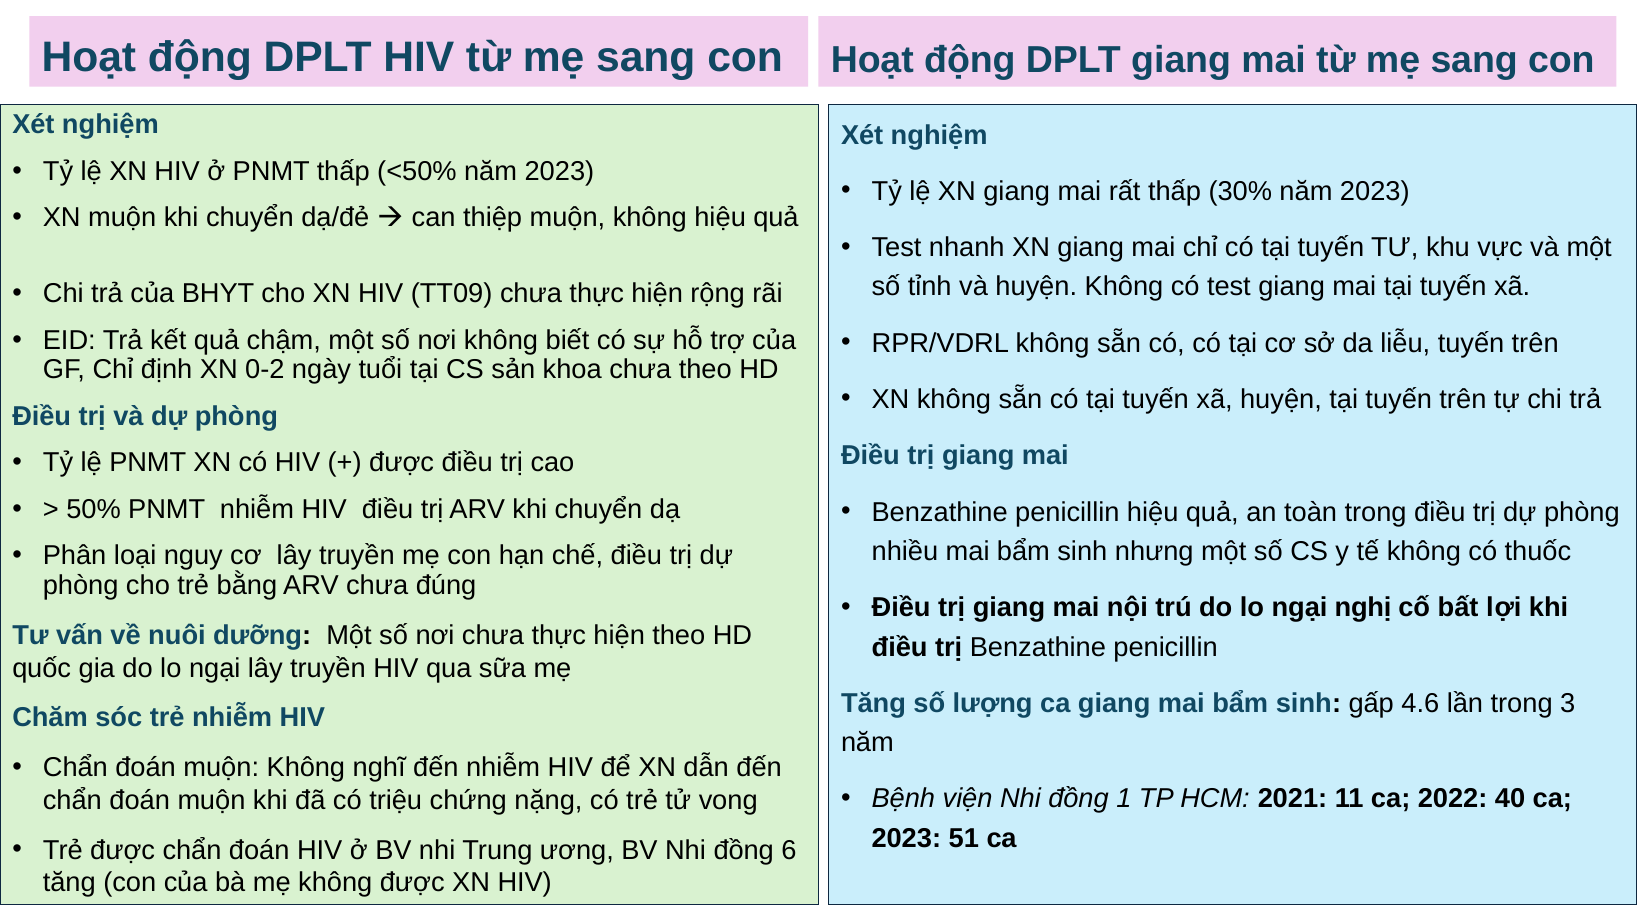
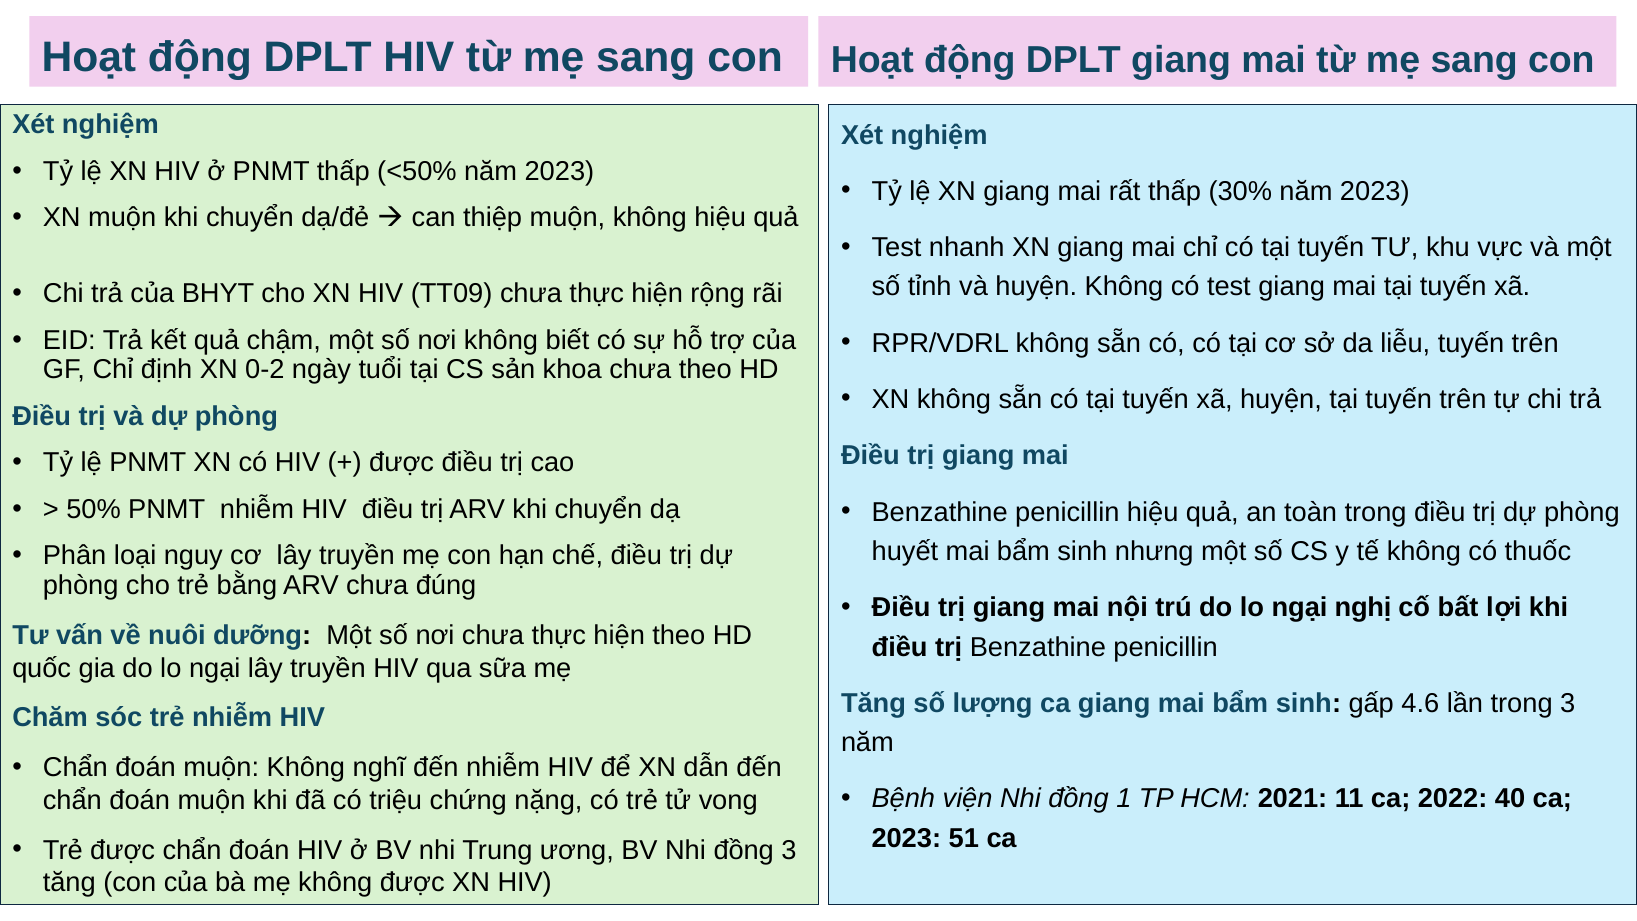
nhiều: nhiều -> huyết
đồng 6: 6 -> 3
